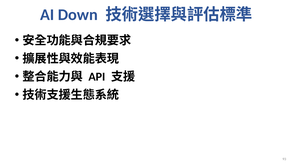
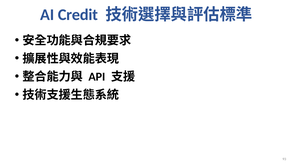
Down: Down -> Credit
